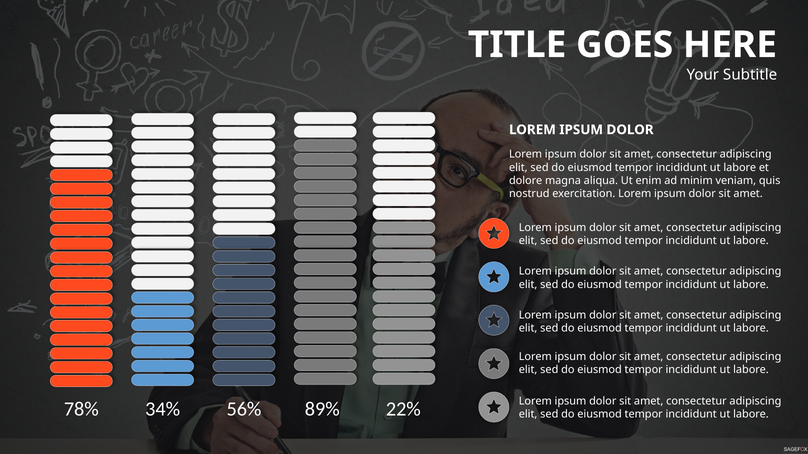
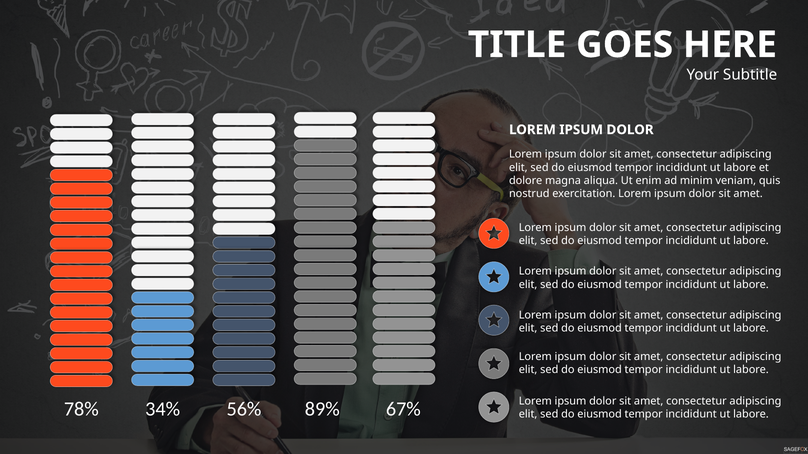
22%: 22% -> 67%
